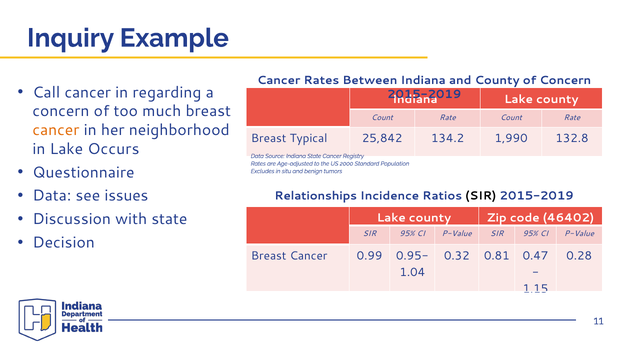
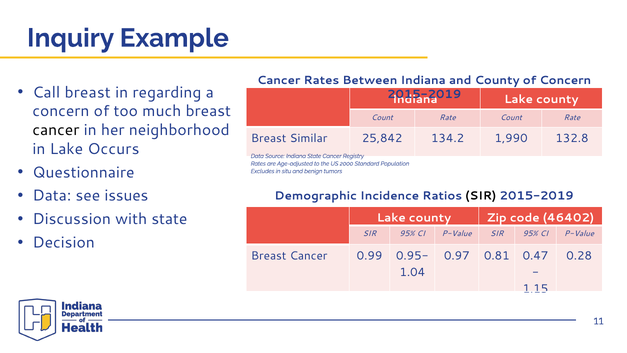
Call cancer: cancer -> breast
cancer at (56, 130) colour: orange -> black
Typical: Typical -> Similar
Relationships: Relationships -> Demographic
0.32: 0.32 -> 0.97
